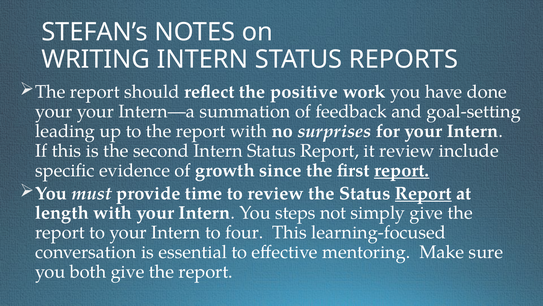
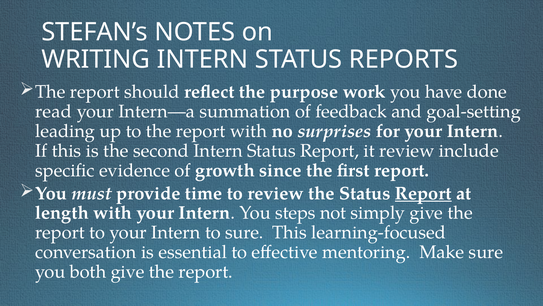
positive: positive -> purpose
your at (54, 111): your -> read
report at (402, 170) underline: present -> none
to four: four -> sure
